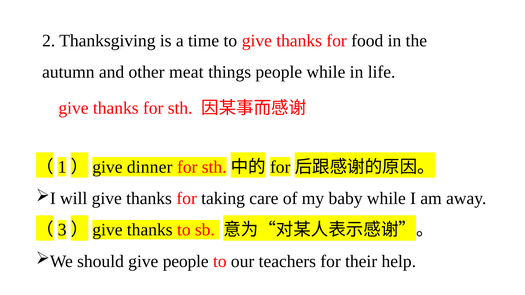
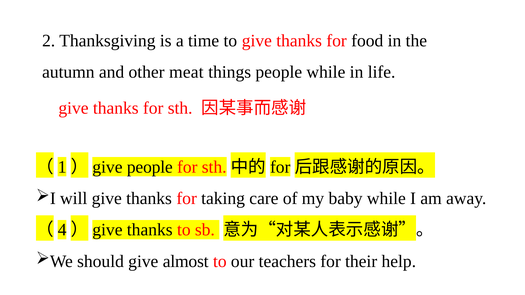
give dinner: dinner -> people
3: 3 -> 4
give people: people -> almost
